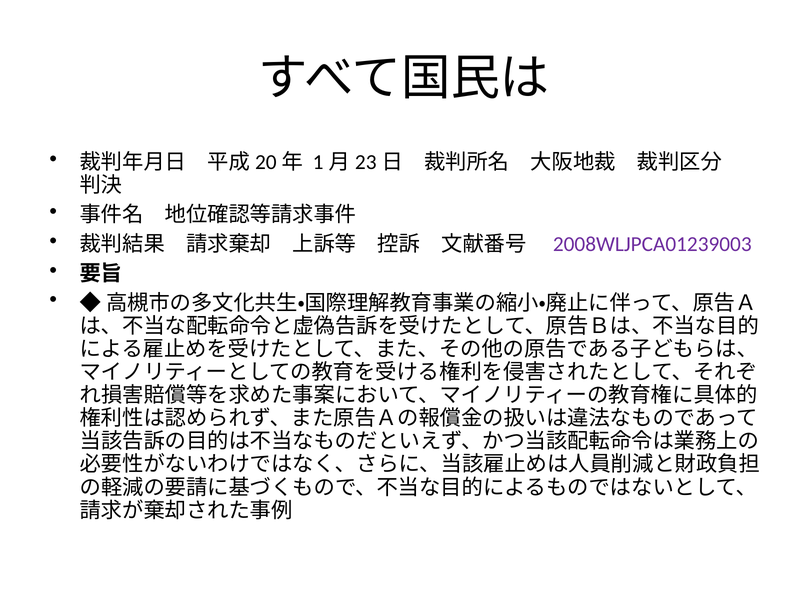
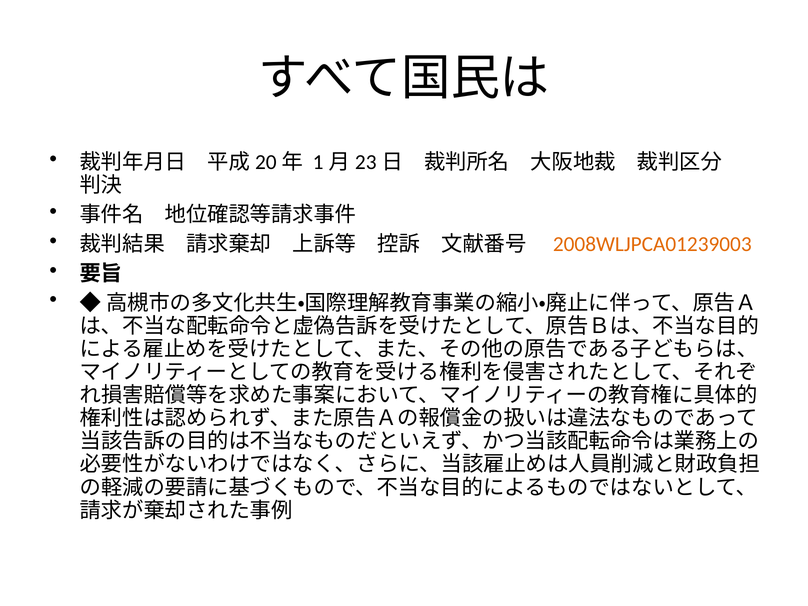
2008WLJPCA01239003 colour: purple -> orange
